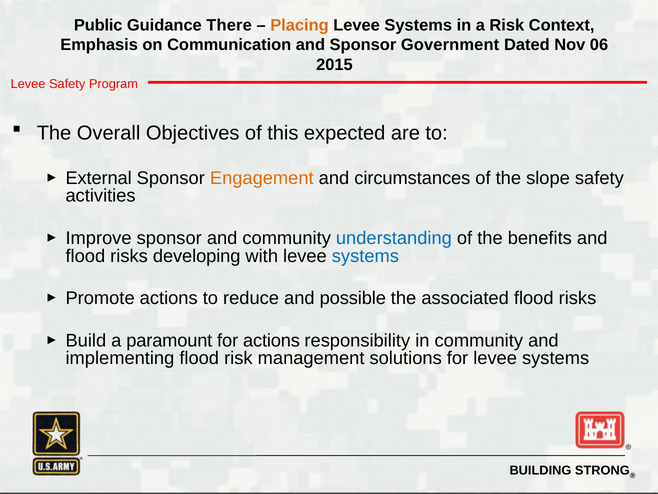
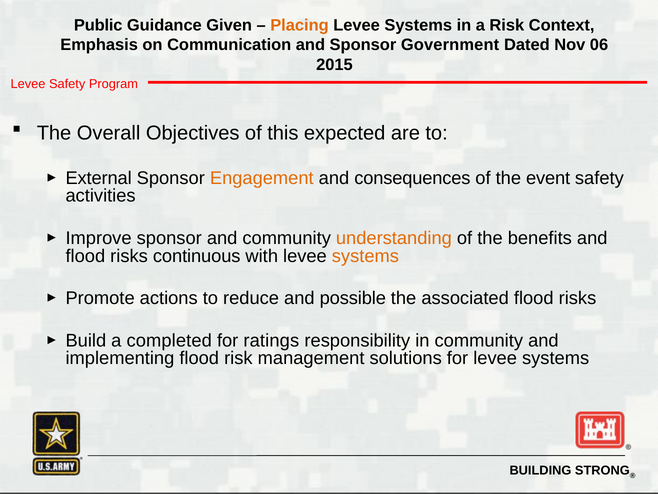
There: There -> Given
circumstances: circumstances -> consequences
slope: slope -> event
understanding colour: blue -> orange
developing: developing -> continuous
systems at (365, 256) colour: blue -> orange
paramount: paramount -> completed
for actions: actions -> ratings
